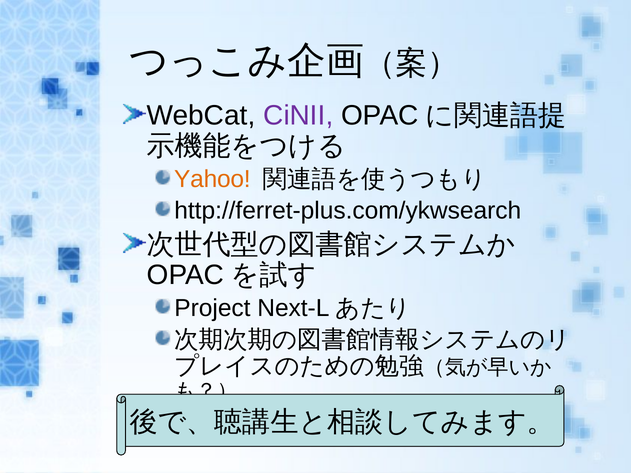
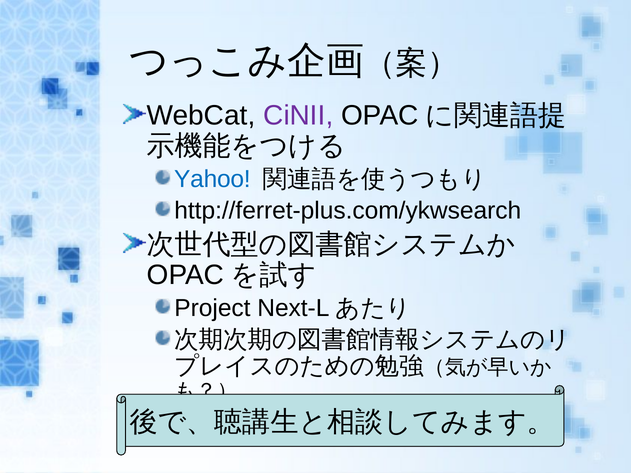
Yahoo colour: orange -> blue
